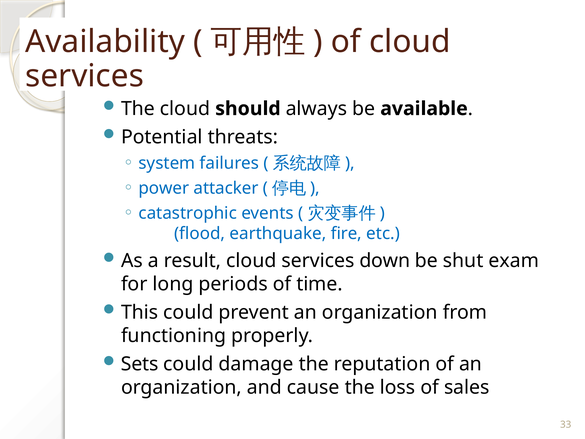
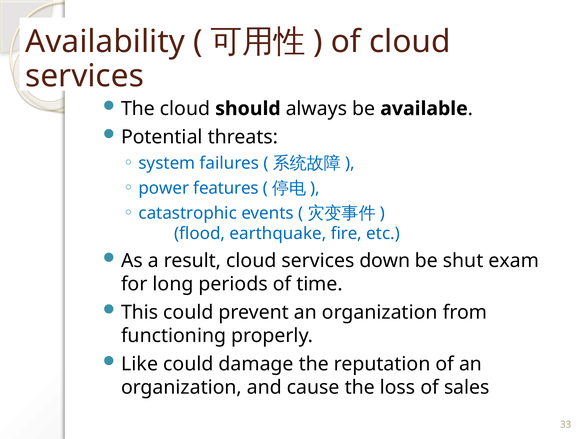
attacker: attacker -> features
Sets: Sets -> Like
